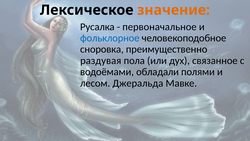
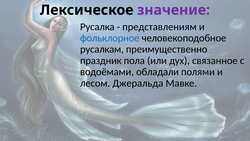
значение colour: orange -> purple
первоначальное: первоначальное -> представлениям
сноровка: сноровка -> русалкам
раздувая: раздувая -> праздник
